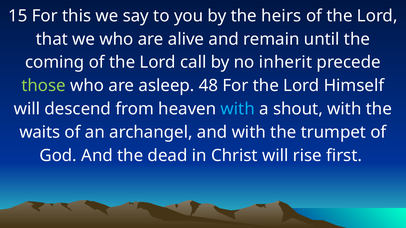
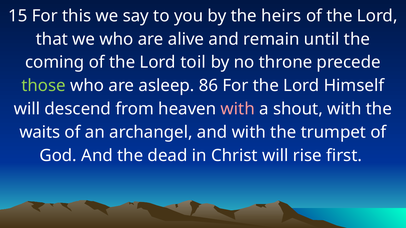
call: call -> toil
inherit: inherit -> throne
48: 48 -> 86
with at (238, 109) colour: light blue -> pink
